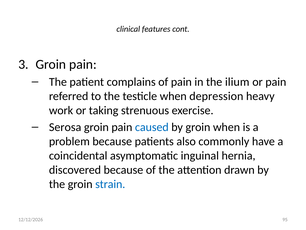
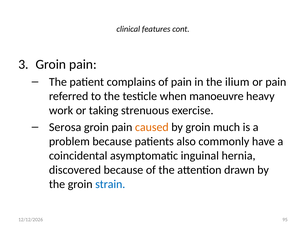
depression: depression -> manoeuvre
caused colour: blue -> orange
groin when: when -> much
